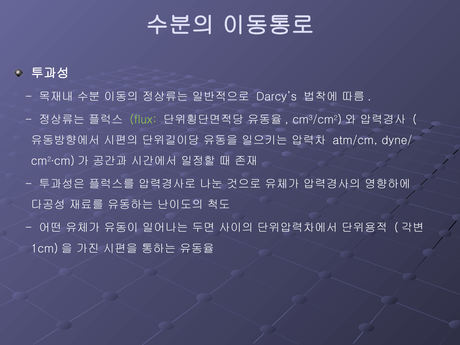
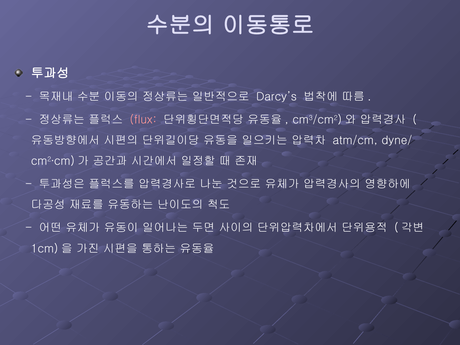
flux colour: light green -> pink
